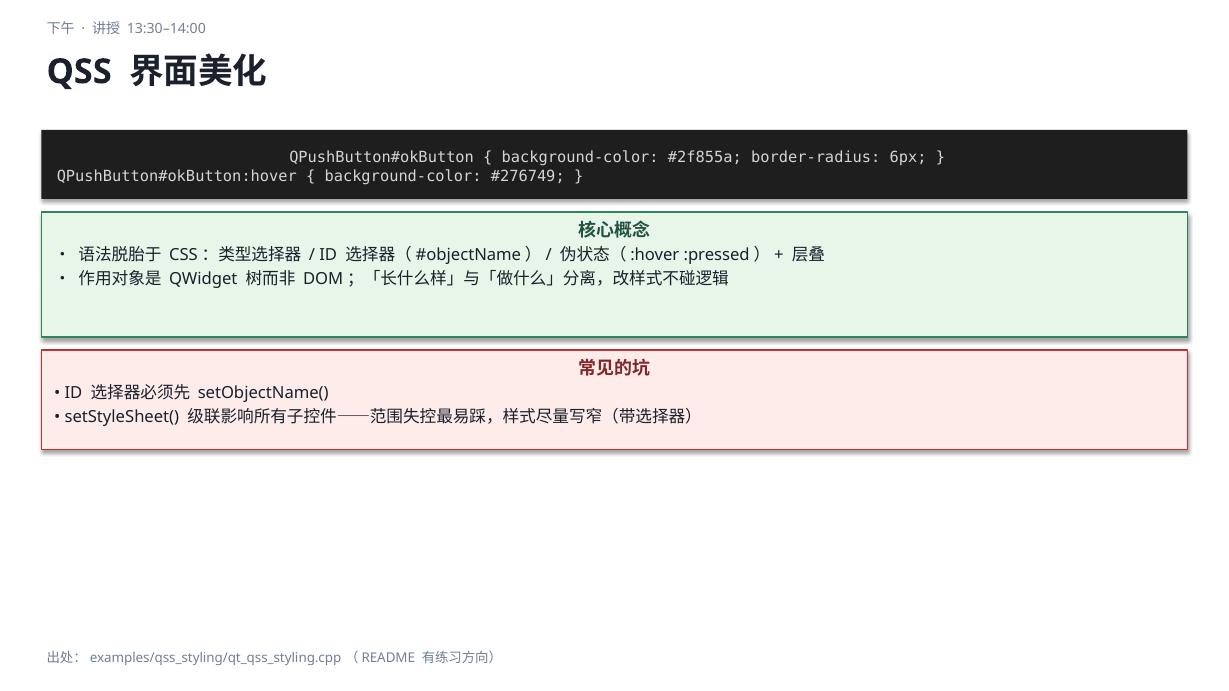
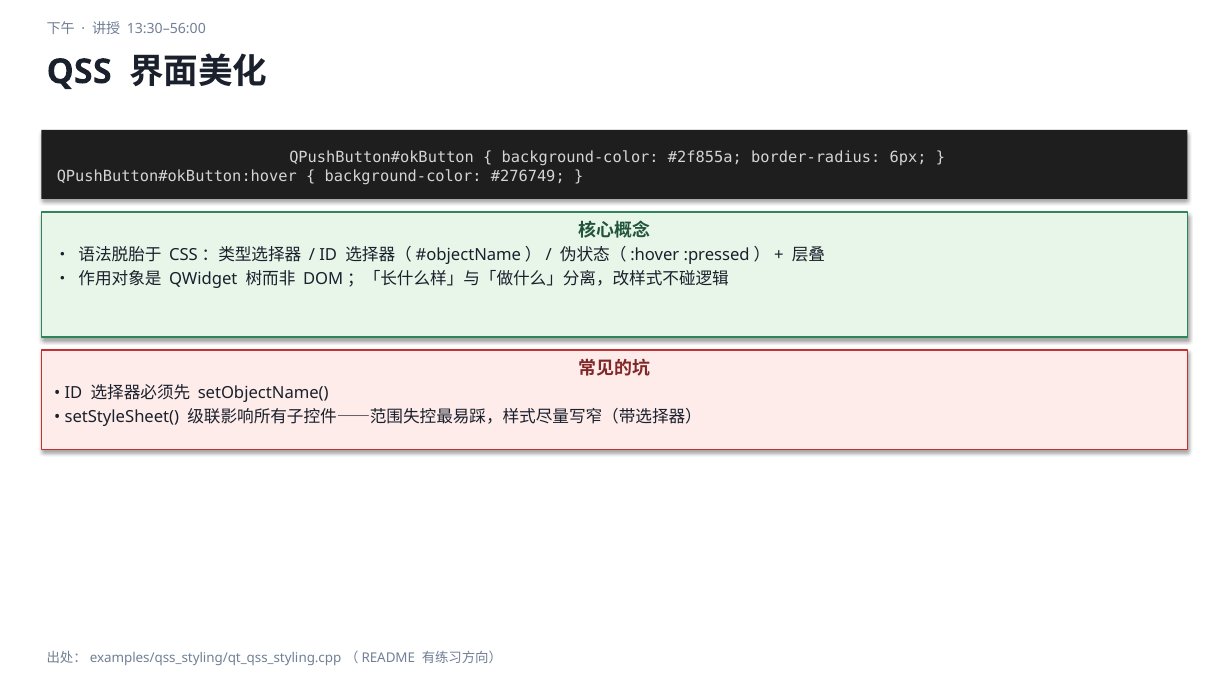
13:30–14:00: 13:30–14:00 -> 13:30–56:00
